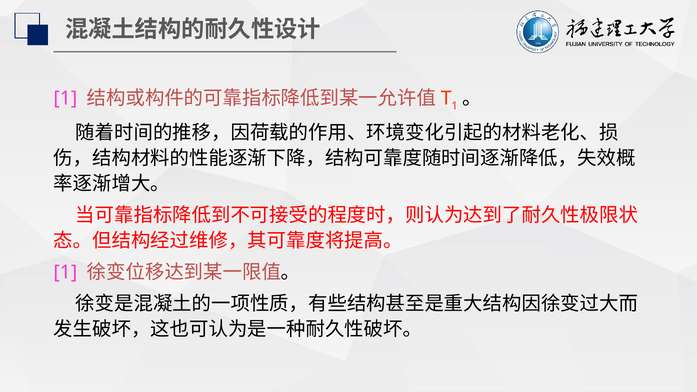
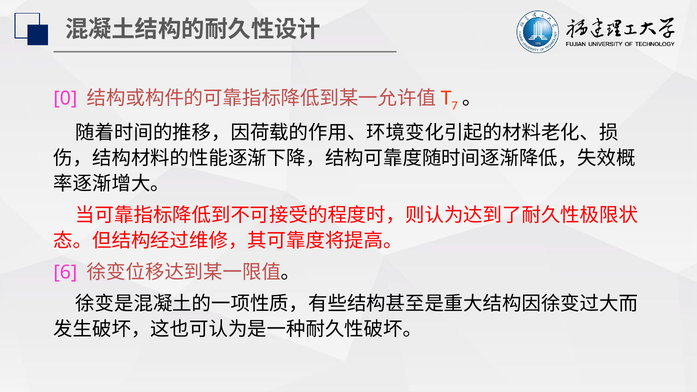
1 at (65, 98): 1 -> 0
1 at (455, 106): 1 -> 7
1 at (65, 272): 1 -> 6
